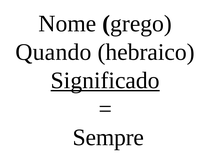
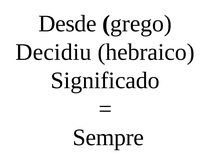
Nome: Nome -> Desde
Quando: Quando -> Decidiu
Significado underline: present -> none
